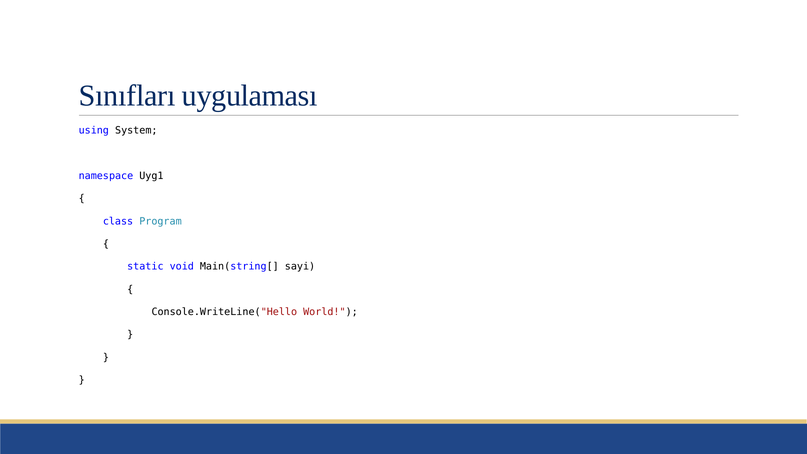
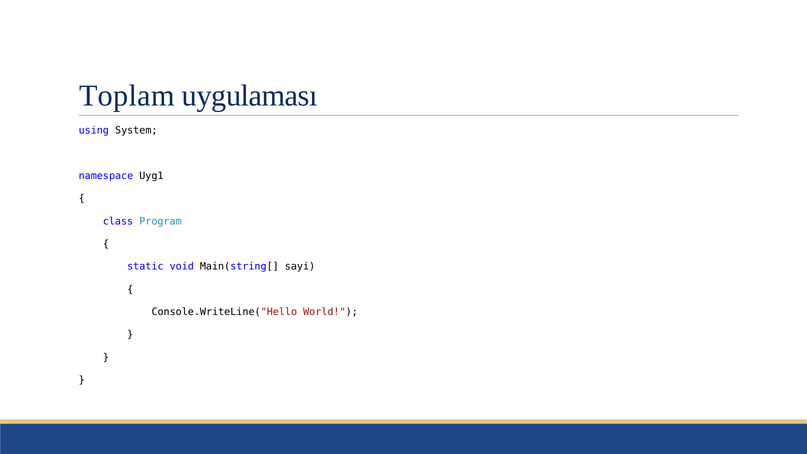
Sınıfları: Sınıfları -> Toplam
